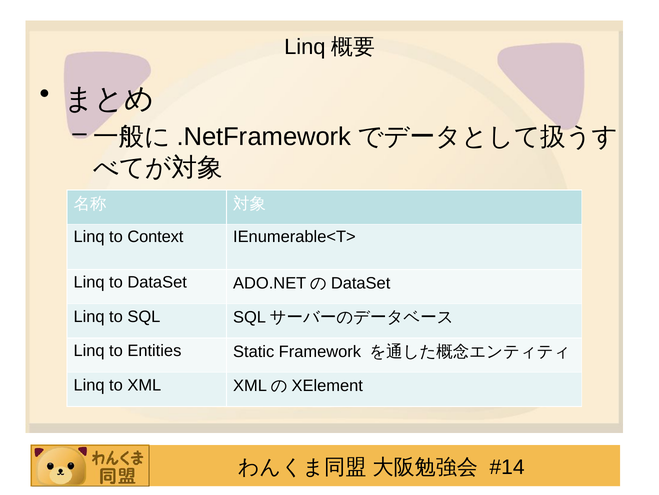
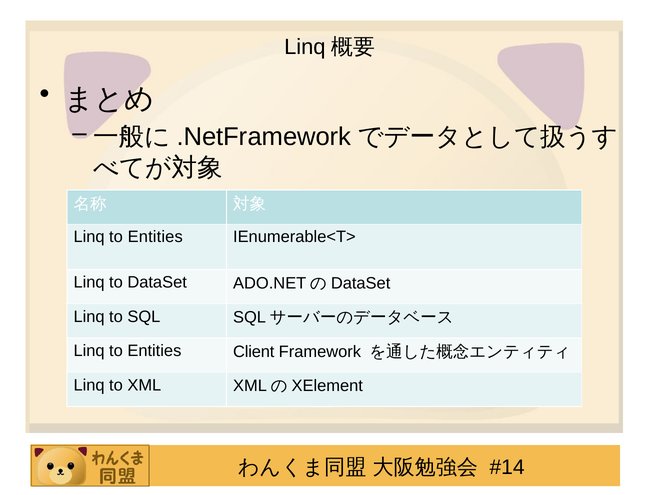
Context at (155, 237): Context -> Entities
Static: Static -> Client
